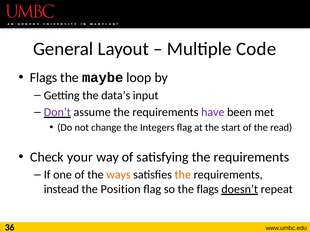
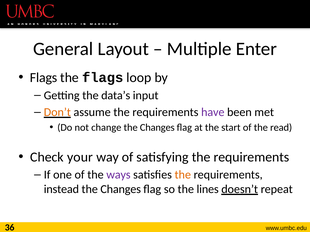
Code: Code -> Enter
the maybe: maybe -> flags
Don’t colour: purple -> orange
change the Integers: Integers -> Changes
ways colour: orange -> purple
Position at (121, 190): Position -> Changes
the flags: flags -> lines
